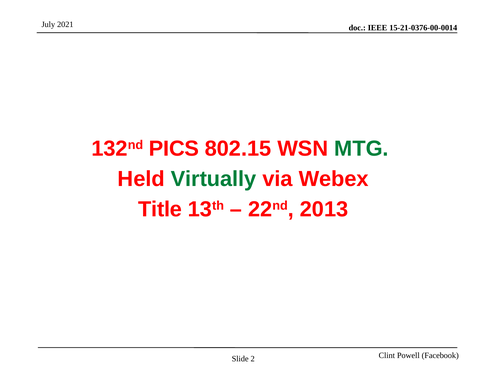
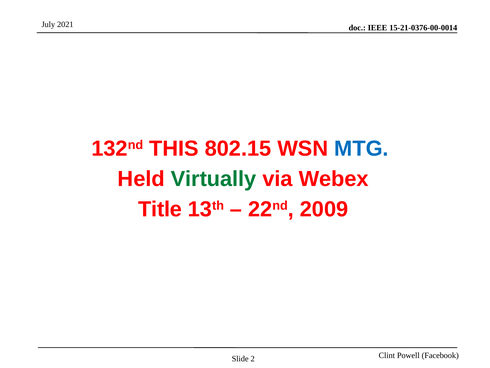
PICS: PICS -> THIS
MTG colour: green -> blue
2013: 2013 -> 2009
